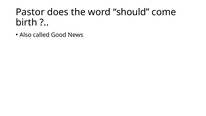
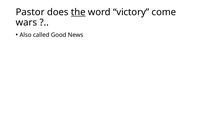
the underline: none -> present
should: should -> victory
birth: birth -> wars
